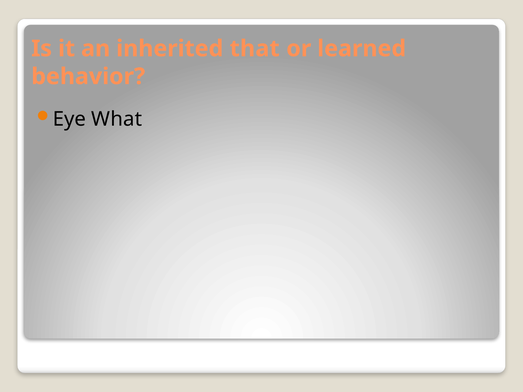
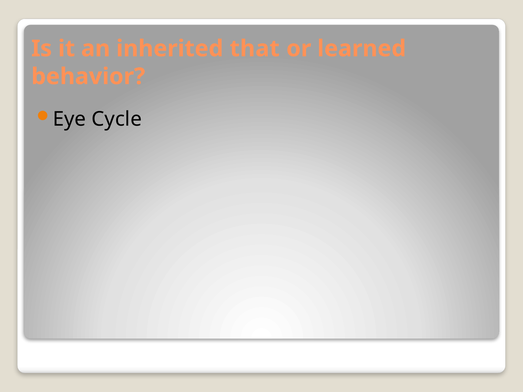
What: What -> Cycle
